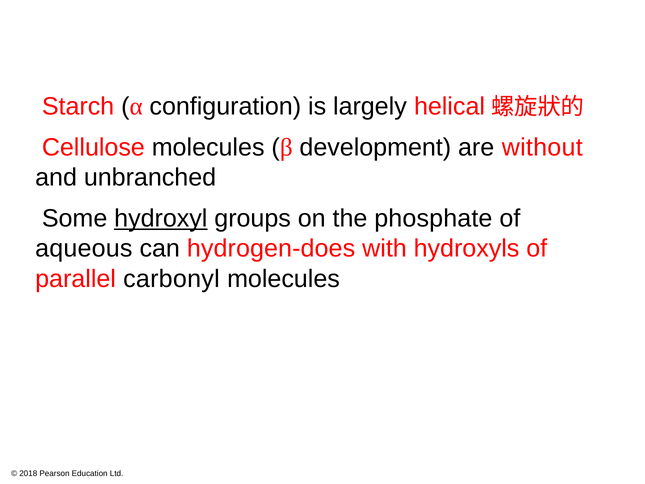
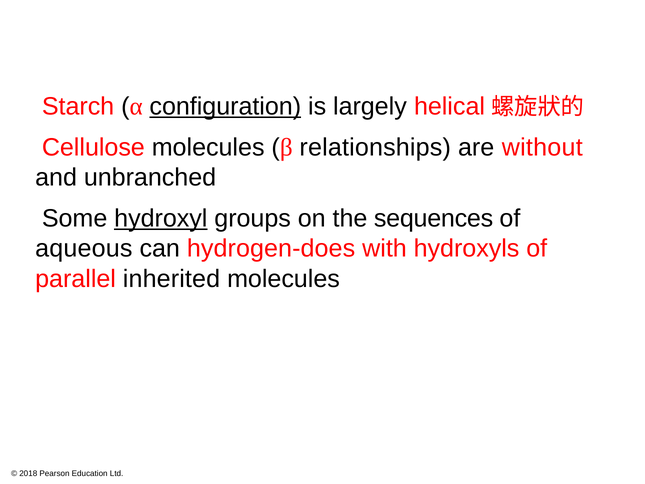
configuration underline: none -> present
development: development -> relationships
phosphate: phosphate -> sequences
carbonyl: carbonyl -> inherited
